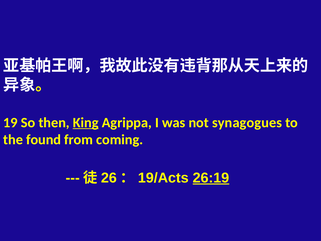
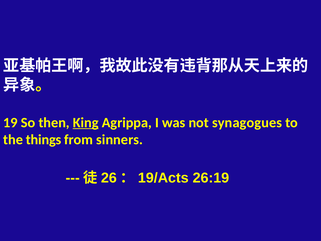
found: found -> things
coming: coming -> sinners
26:19 underline: present -> none
